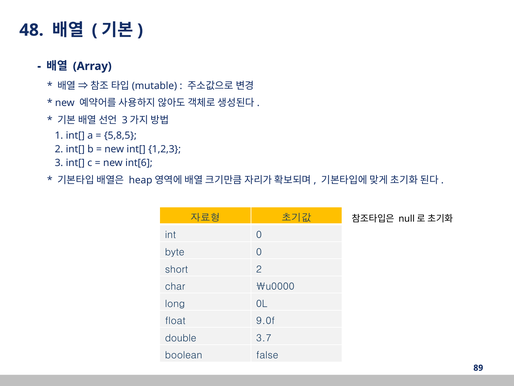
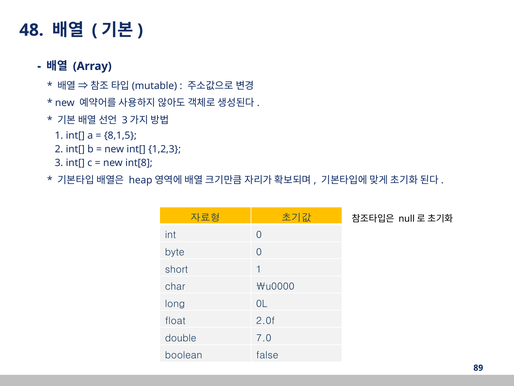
5,8,5: 5,8,5 -> 8,1,5
int[6: int[6 -> int[8
short 2: 2 -> 1
9.0f: 9.0f -> 2.0f
3.7: 3.7 -> 7.0
